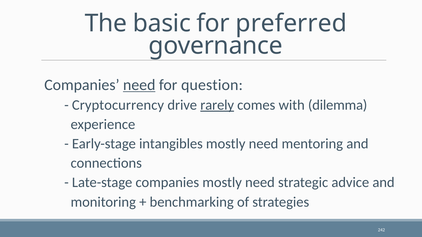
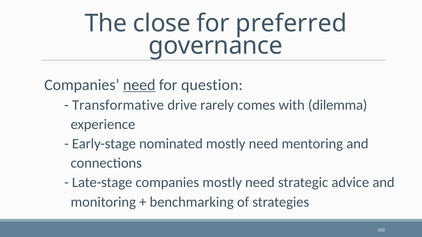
basic: basic -> close
Cryptocurrency: Cryptocurrency -> Transformative
rarely underline: present -> none
intangibles: intangibles -> nominated
